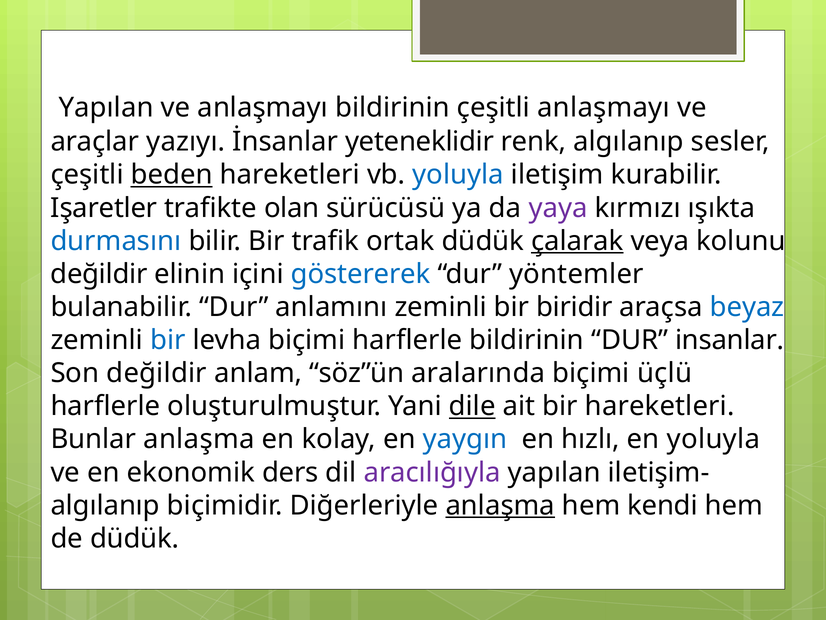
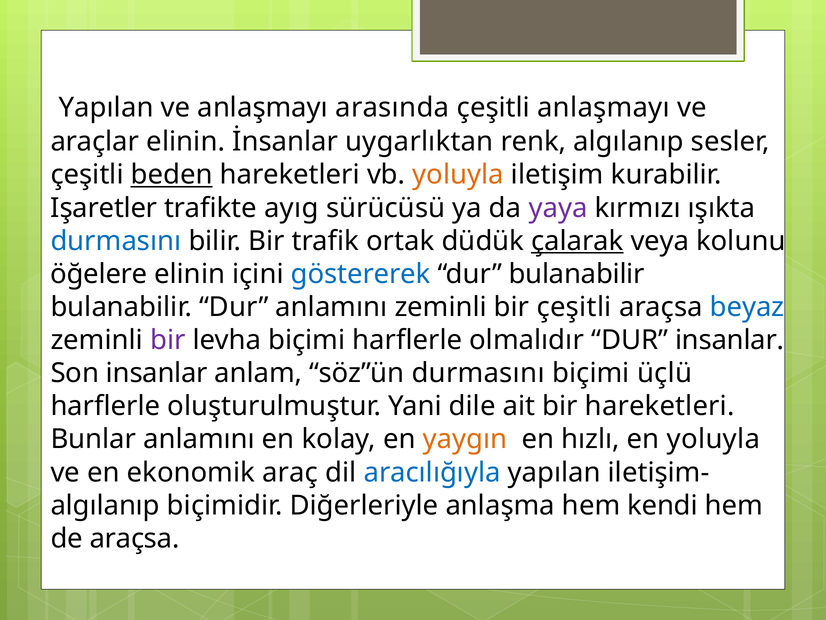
anlaşmayı bildirinin: bildirinin -> arasında
araçlar yazıyı: yazıyı -> elinin
yeteneklidir: yeteneklidir -> uygarlıktan
yoluyla at (458, 175) colour: blue -> orange
olan: olan -> ayıg
değildir at (99, 274): değildir -> öğelere
dur yöntemler: yöntemler -> bulanabilir
bir biridir: biridir -> çeşitli
bir at (168, 340) colour: blue -> purple
harflerle bildirinin: bildirinin -> olmalıdır
Son değildir: değildir -> insanlar
söz”ün aralarında: aralarında -> durmasını
dile underline: present -> none
Bunlar anlaşma: anlaşma -> anlamını
yaygın colour: blue -> orange
ders: ders -> araç
aracılığıyla colour: purple -> blue
anlaşma at (500, 505) underline: present -> none
de düdük: düdük -> araçsa
